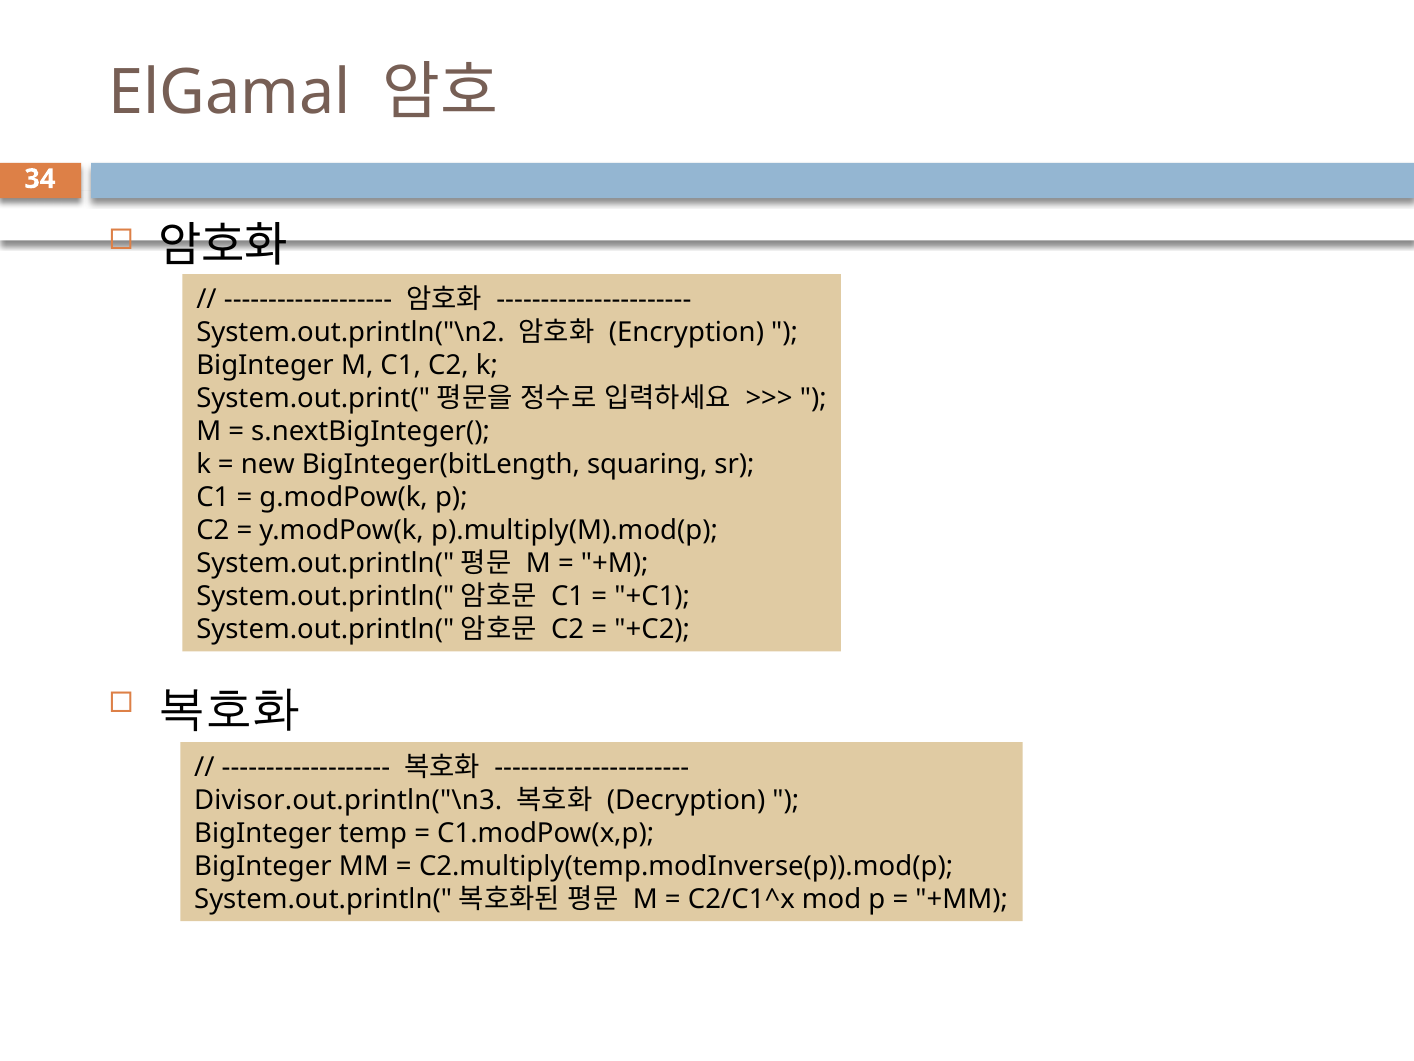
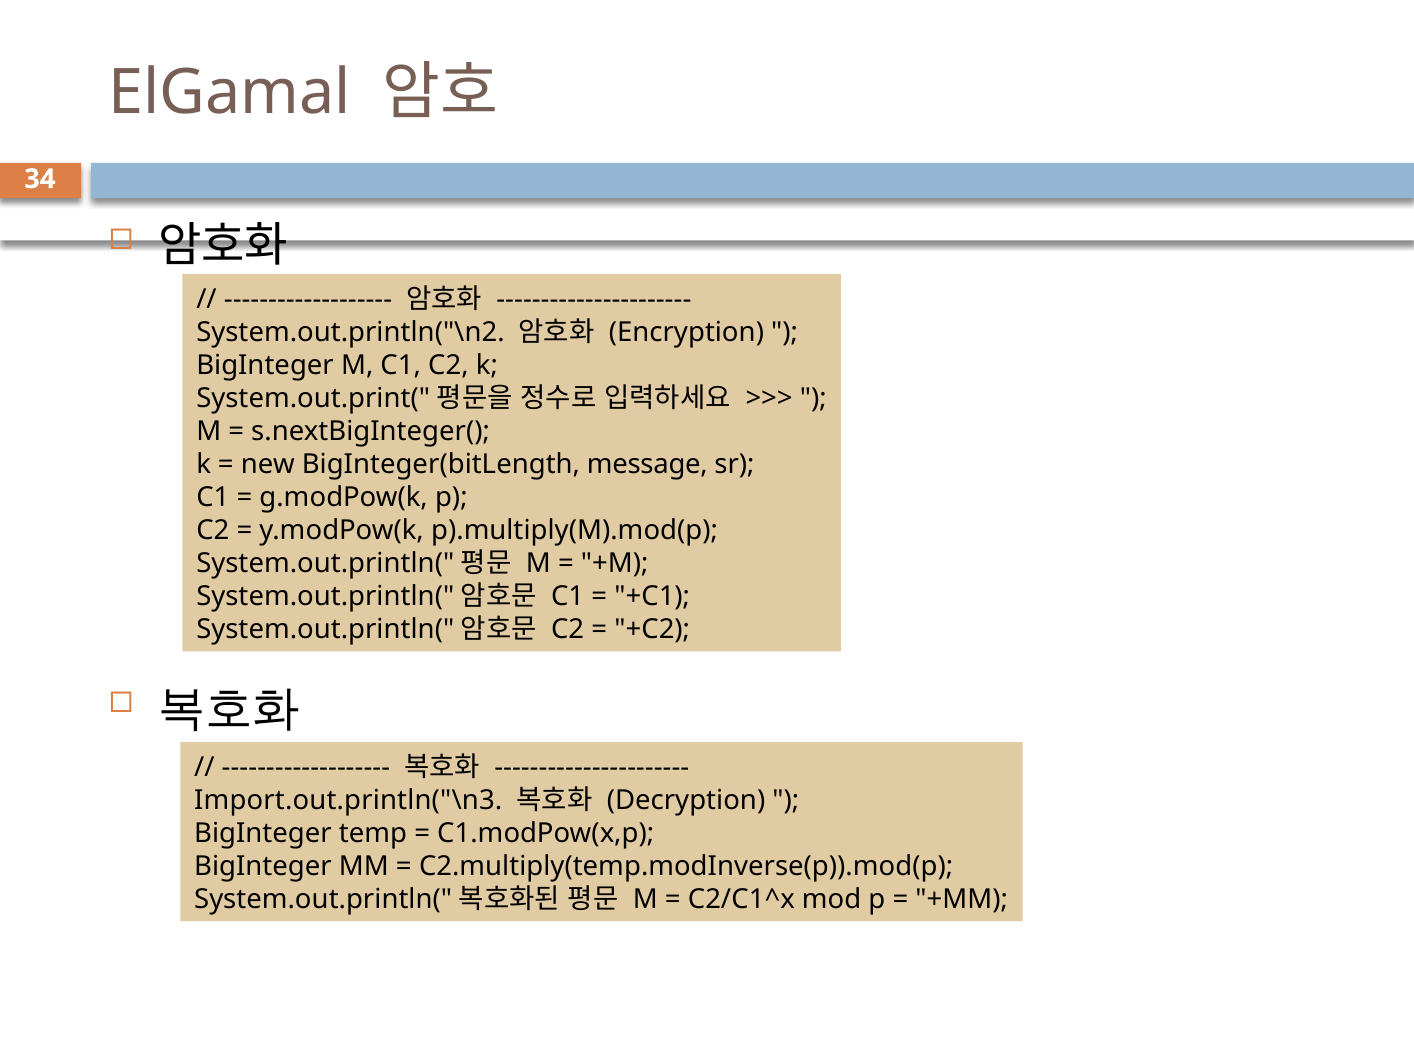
squaring: squaring -> message
Divisor.out.println("\n3: Divisor.out.println("\n3 -> Import.out.println("\n3
